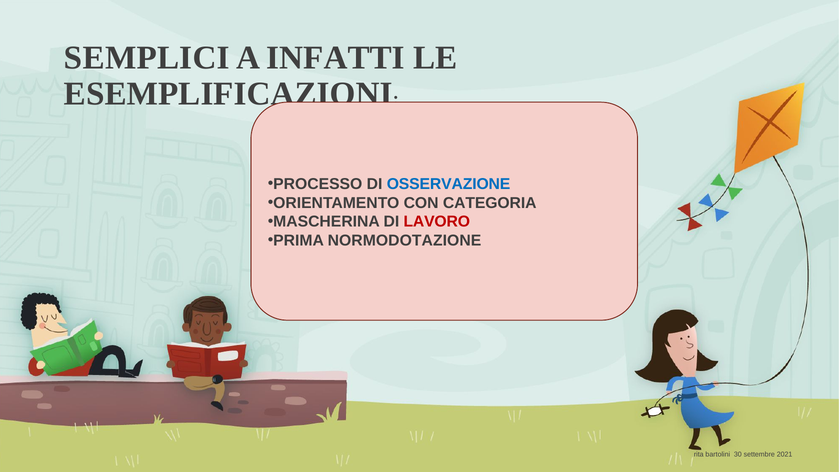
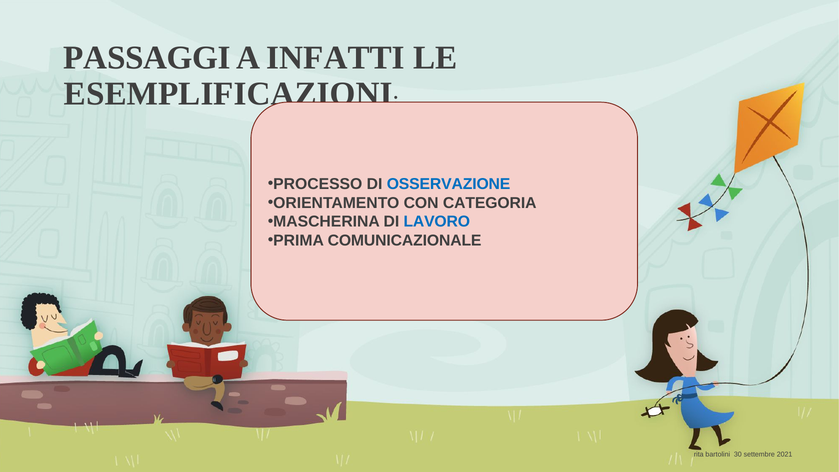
SEMPLICI: SEMPLICI -> PASSAGGI
LAVORO colour: red -> blue
NORMODOTAZIONE: NORMODOTAZIONE -> COMUNICAZIONALE
